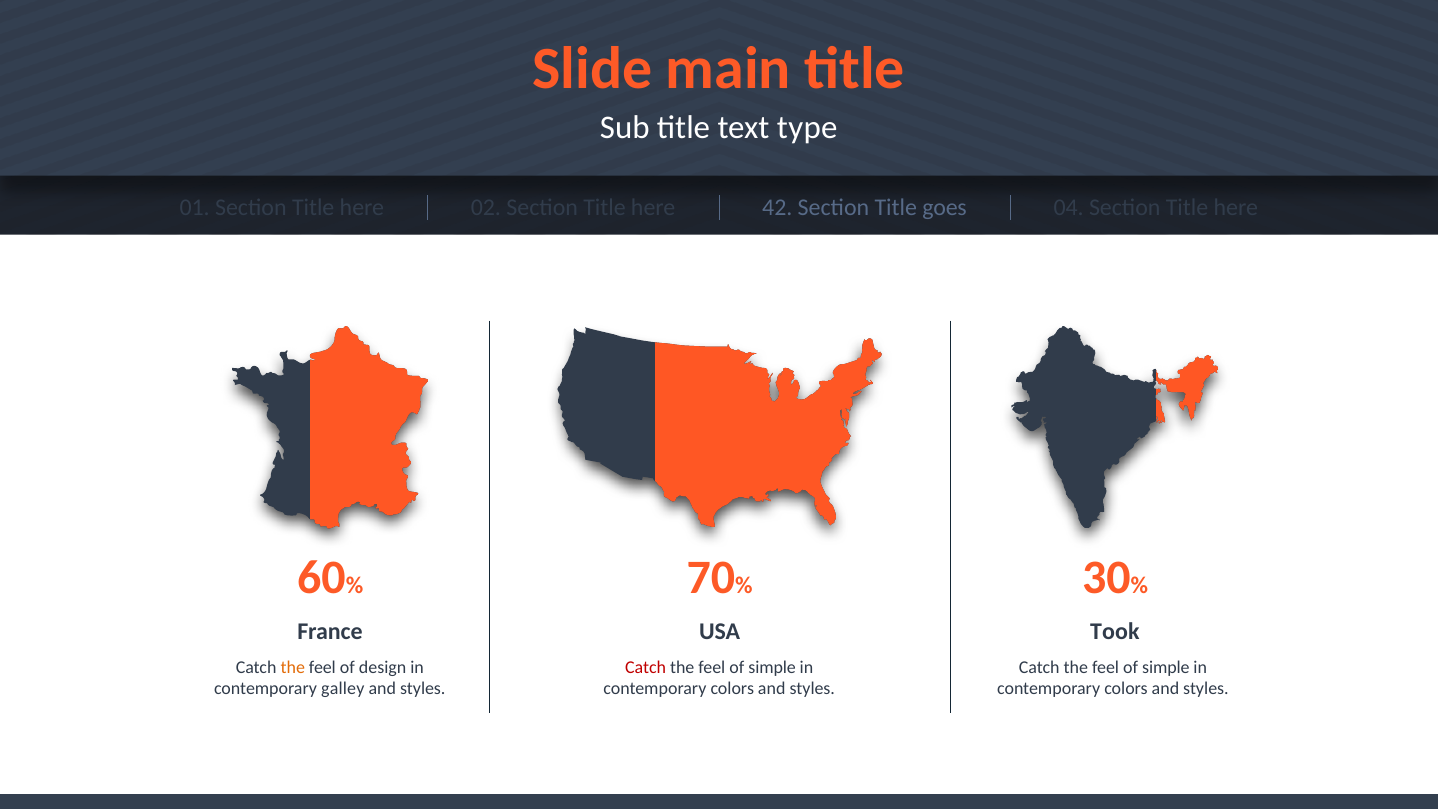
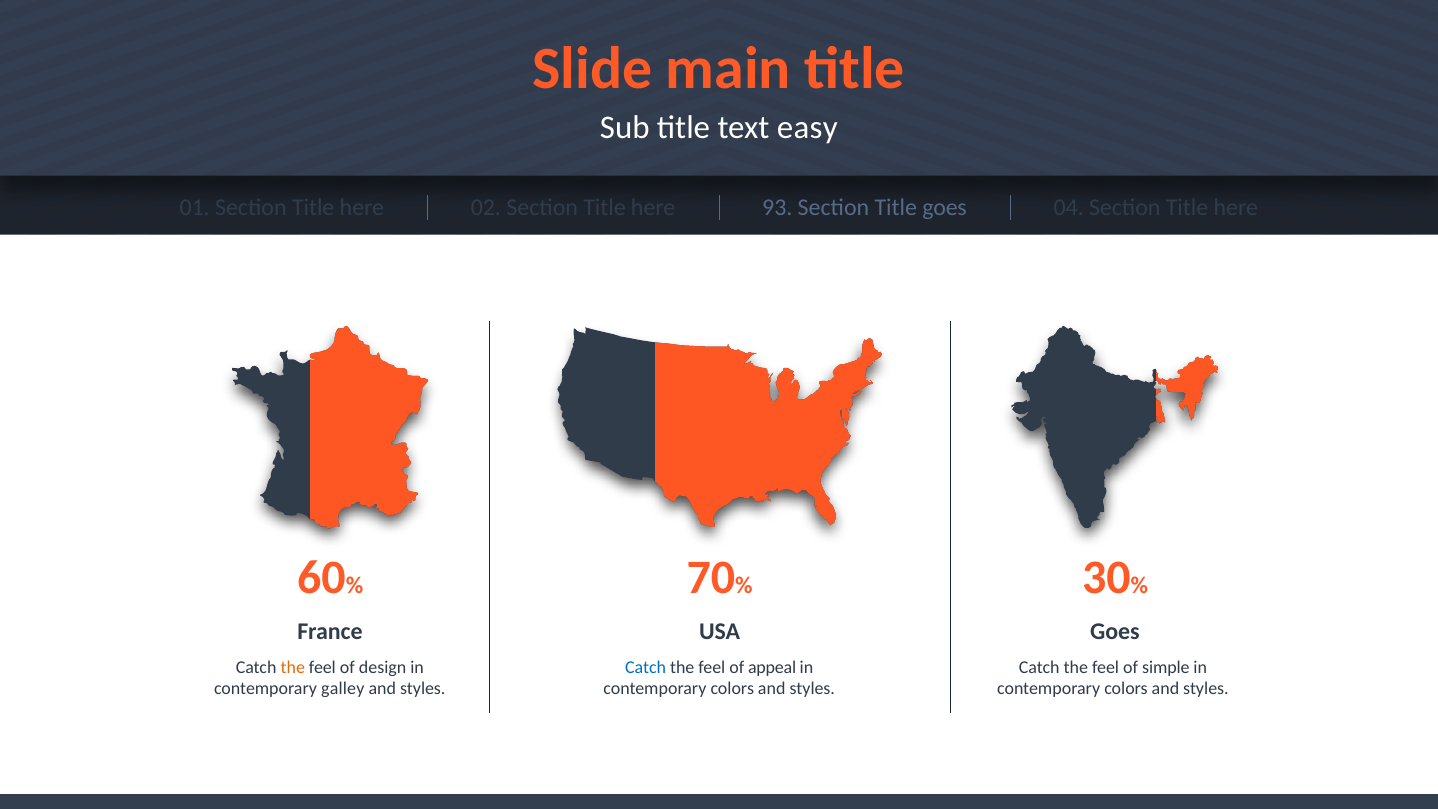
type: type -> easy
42: 42 -> 93
USA Took: Took -> Goes
Catch at (646, 667) colour: red -> blue
simple at (772, 667): simple -> appeal
